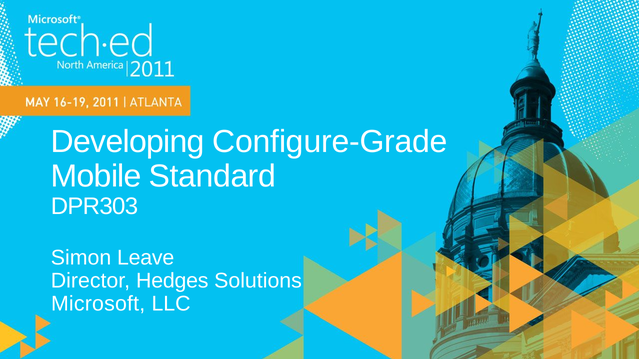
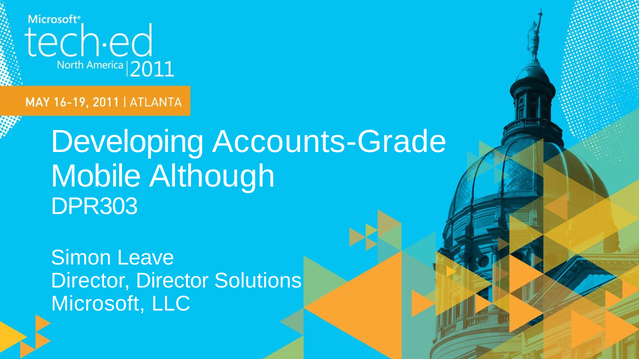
Configure-Grade: Configure-Grade -> Accounts-Grade
Standard: Standard -> Although
Director Hedges: Hedges -> Director
